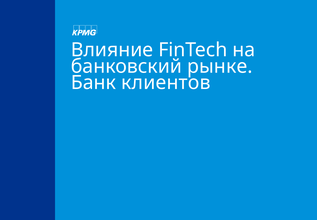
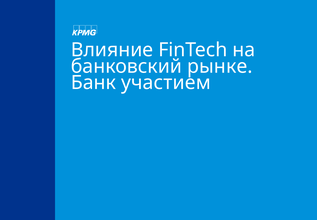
клиентов: клиентов -> участием
